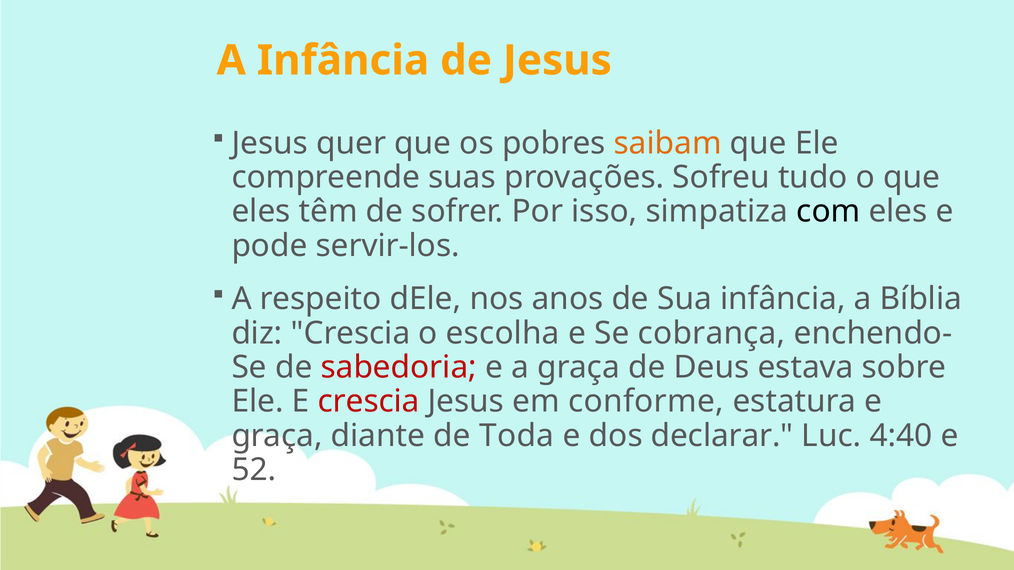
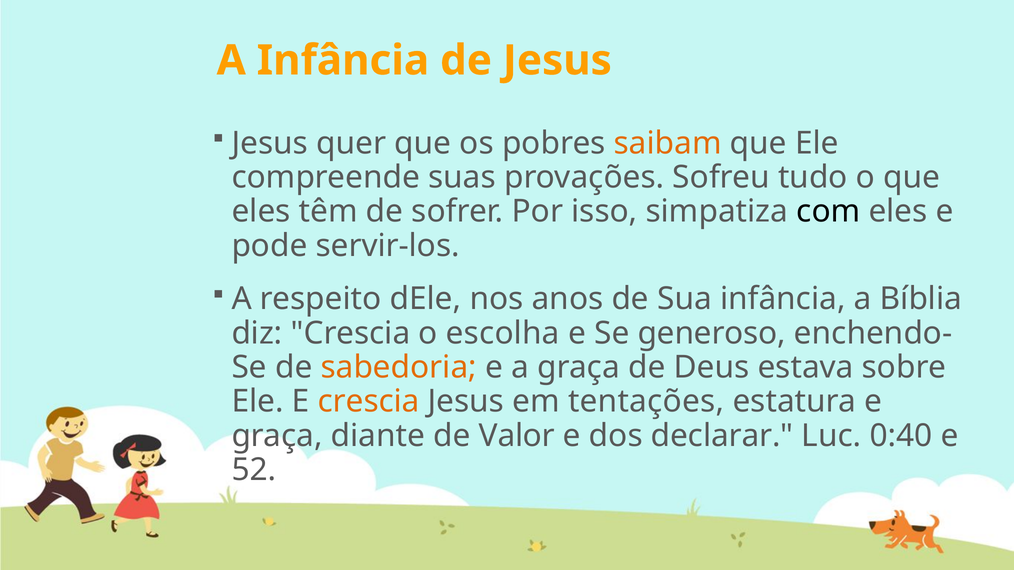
cobrança: cobrança -> generoso
sabedoria colour: red -> orange
crescia at (369, 402) colour: red -> orange
conforme: conforme -> tentações
Toda: Toda -> Valor
4:40: 4:40 -> 0:40
